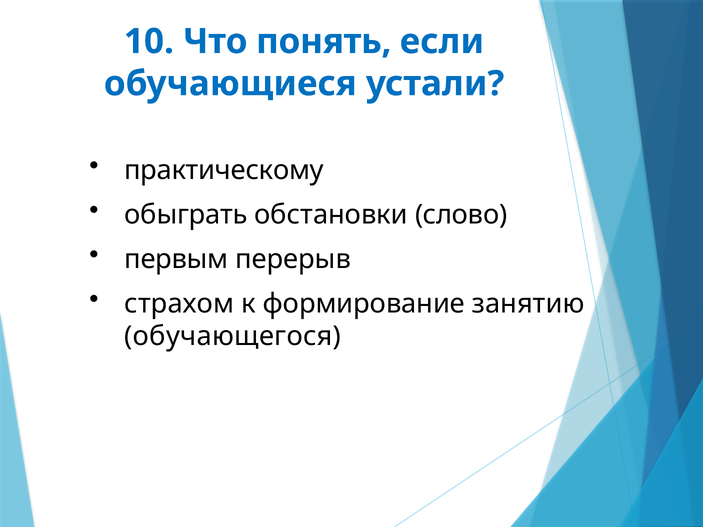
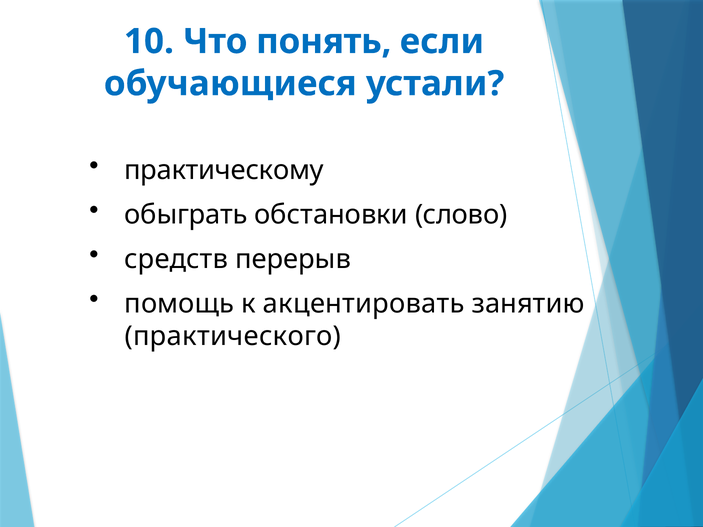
первым: первым -> средств
страхом: страхом -> помощь
формирование: формирование -> акцентировать
обучающегося: обучающегося -> практического
